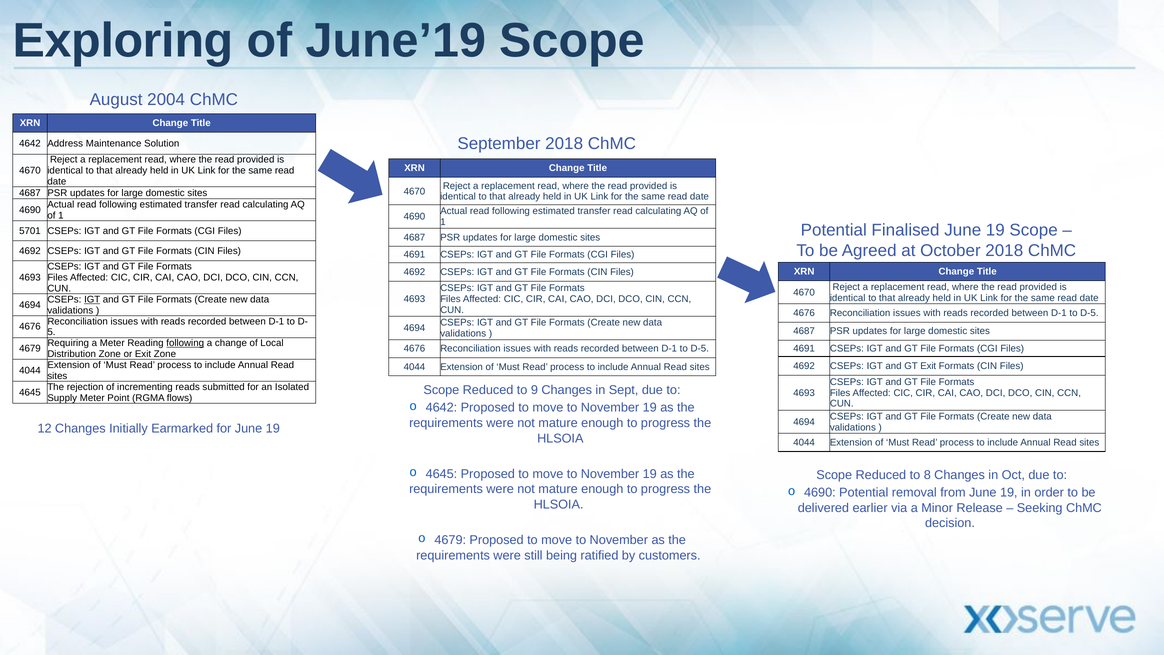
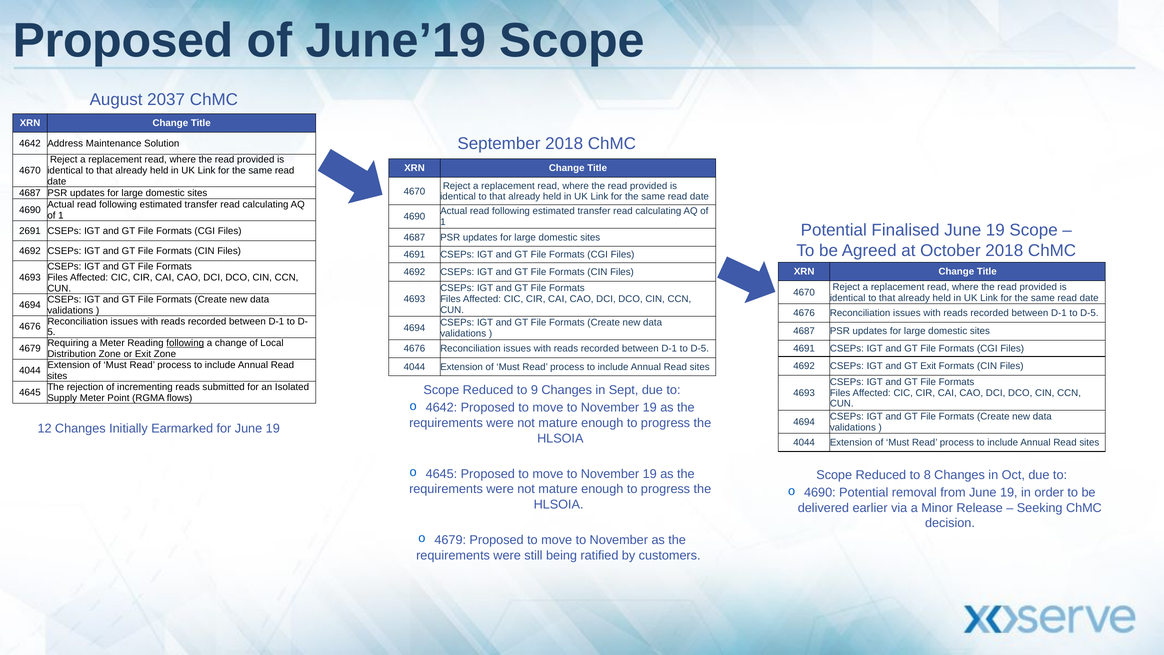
Exploring at (123, 41): Exploring -> Proposed
2004: 2004 -> 2037
5701: 5701 -> 2691
IGT at (92, 299) underline: present -> none
